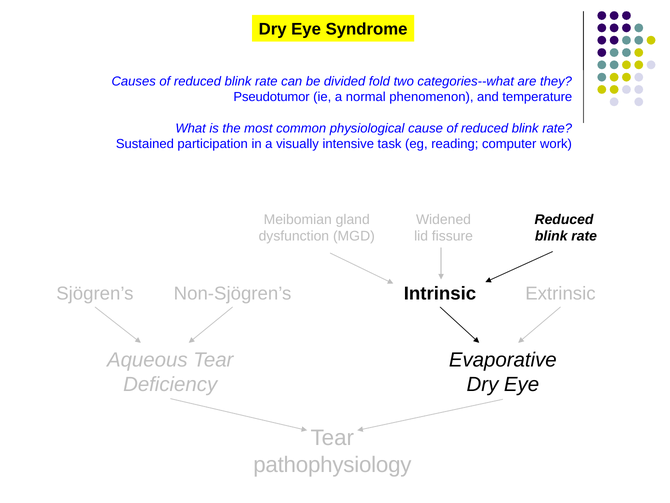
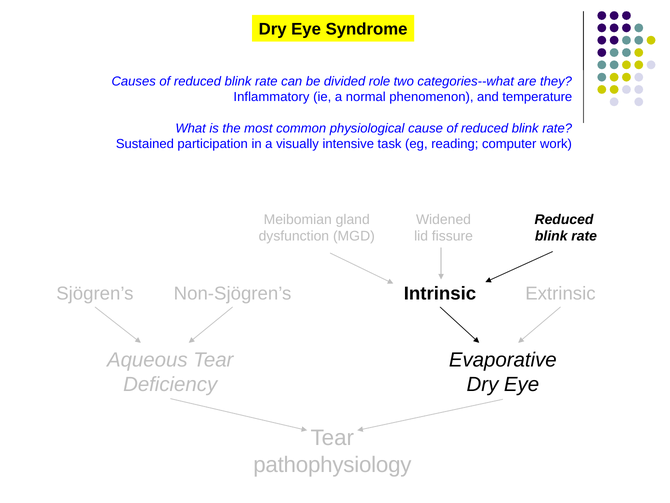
fold: fold -> role
Pseudotumor: Pseudotumor -> Inflammatory
